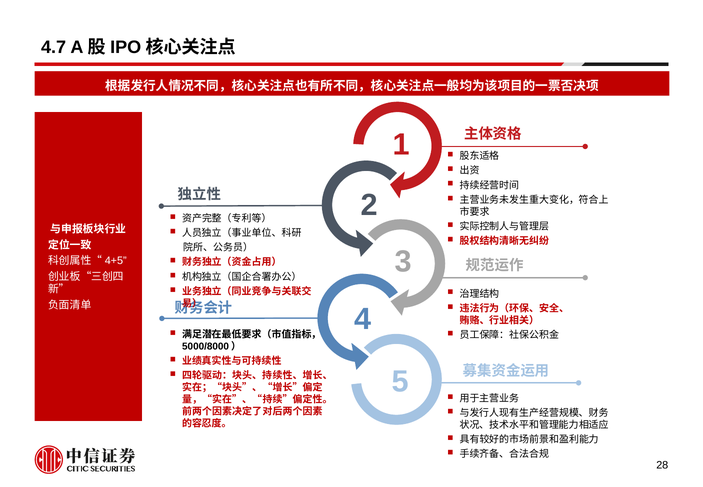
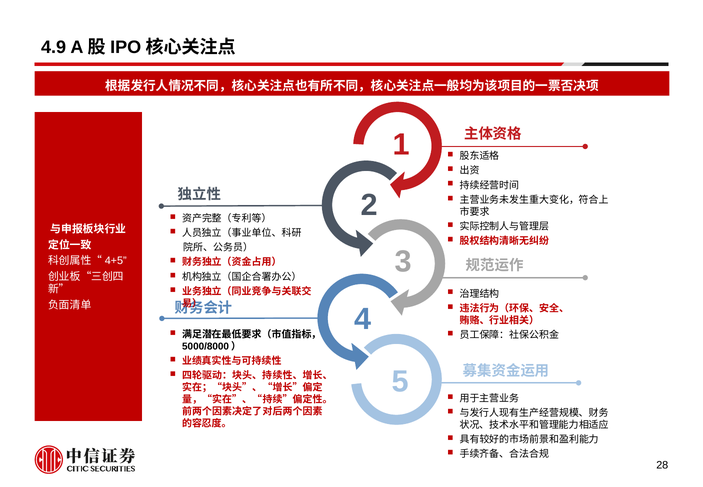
4.7: 4.7 -> 4.9
